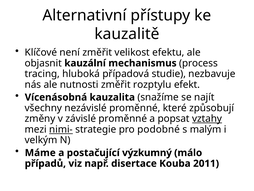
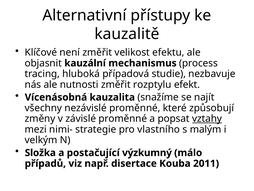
nimi- underline: present -> none
podobné: podobné -> vlastního
Máme: Máme -> Složka
